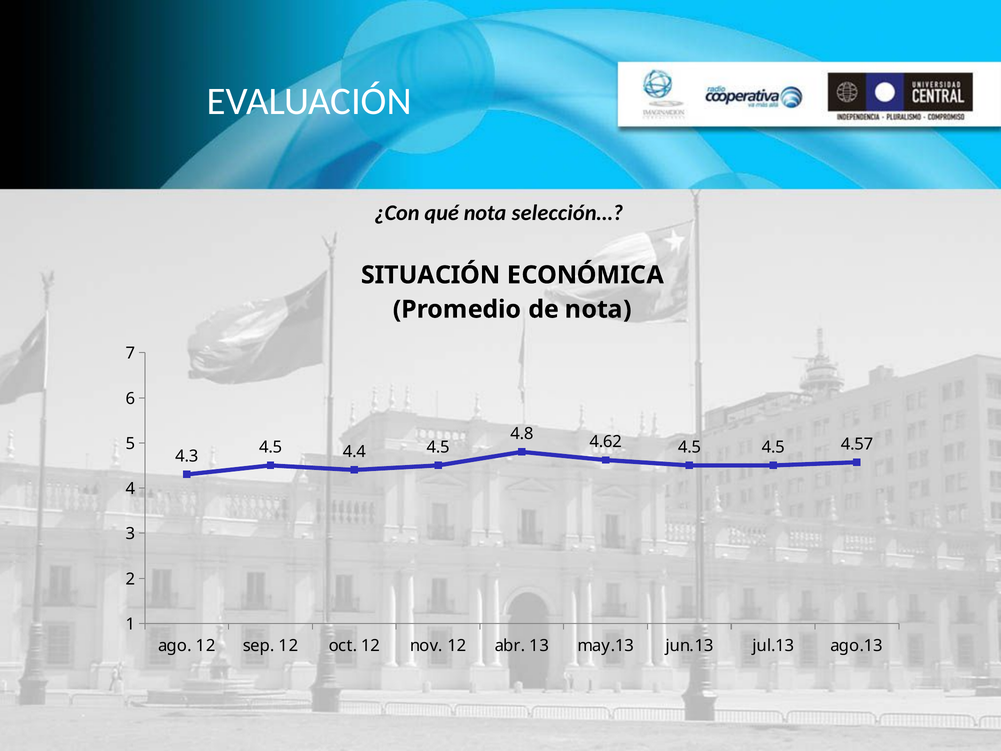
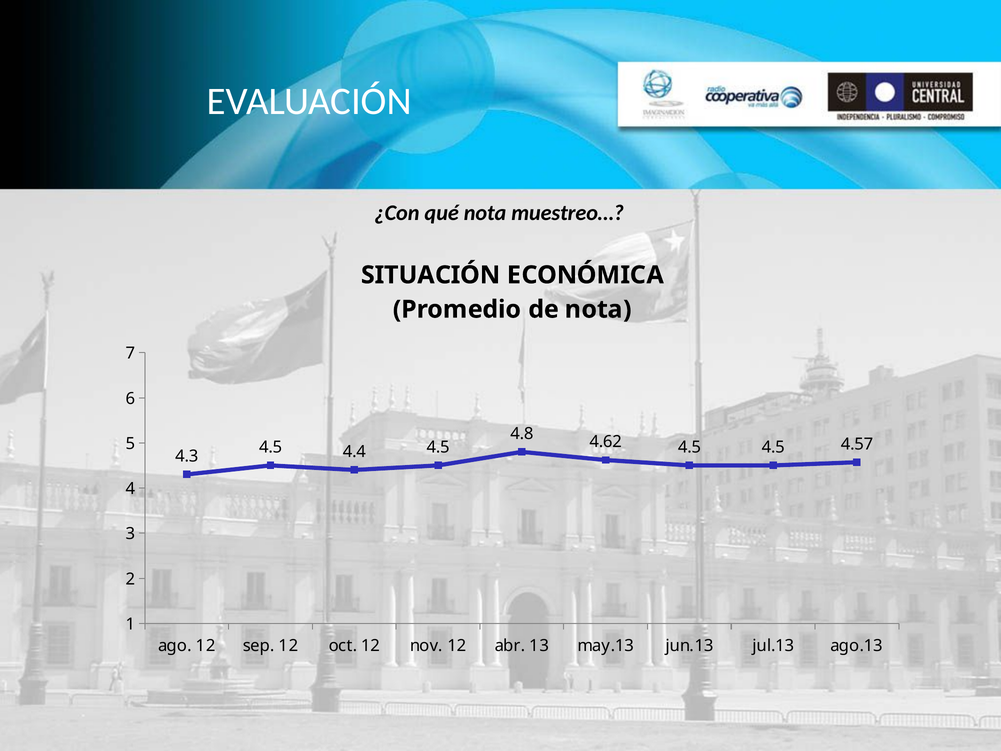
selección…: selección… -> muestreo…
